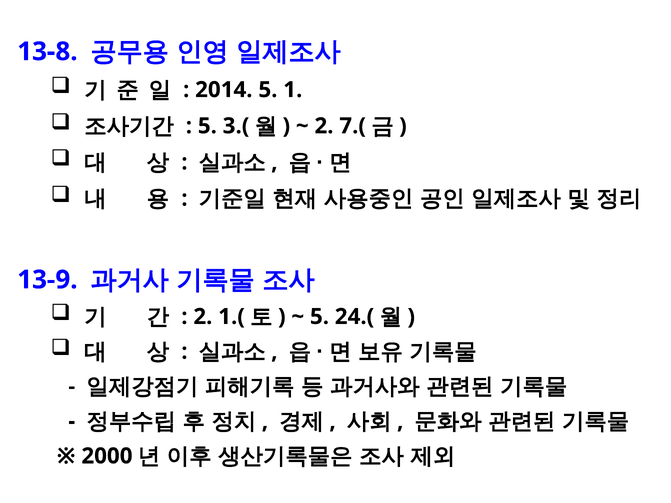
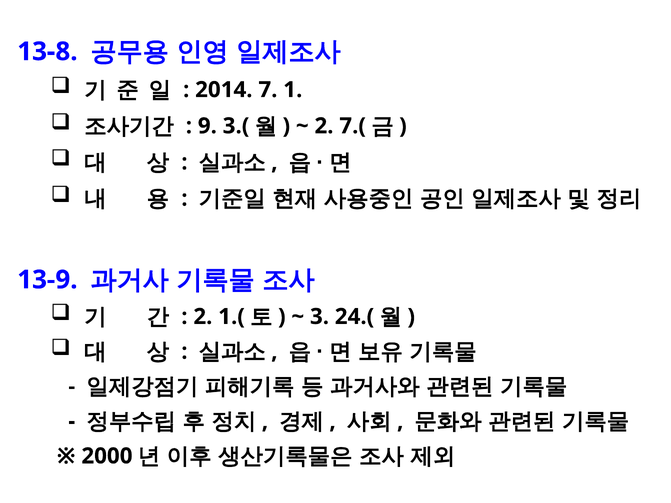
2014 5: 5 -> 7
5 at (207, 126): 5 -> 9
5 at (320, 317): 5 -> 3
